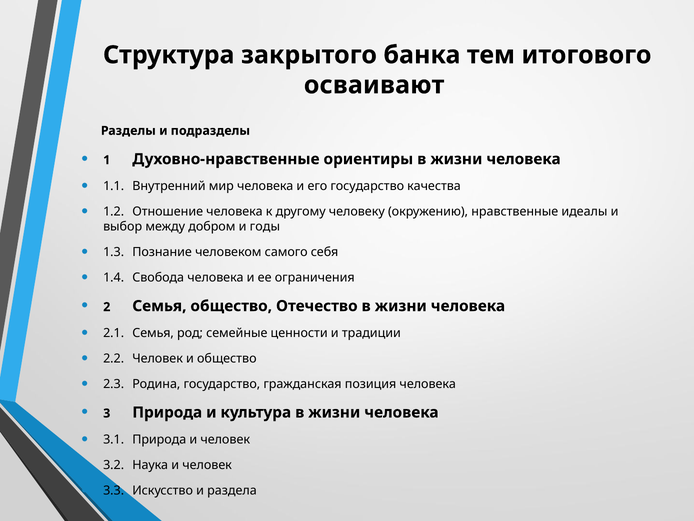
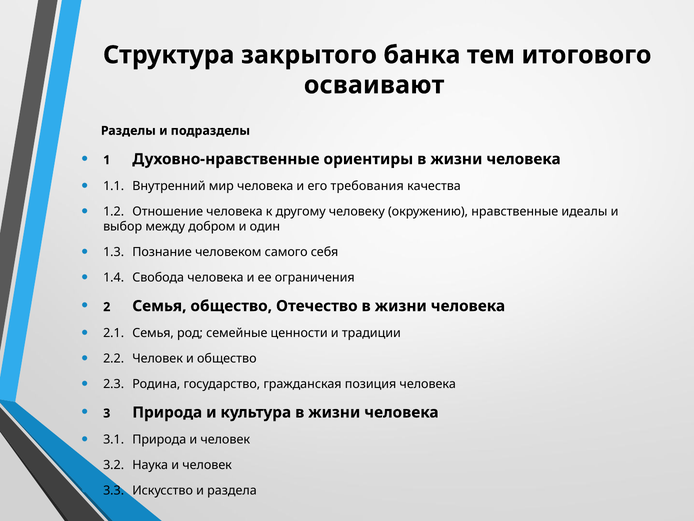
его государство: государство -> требования
годы: годы -> один
